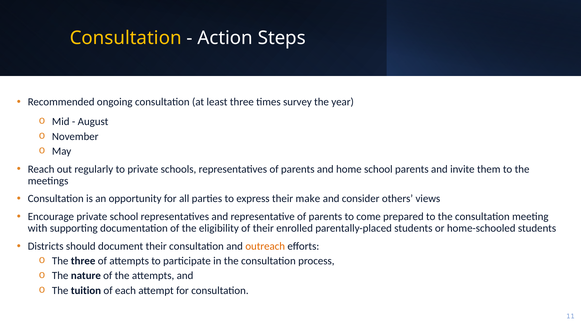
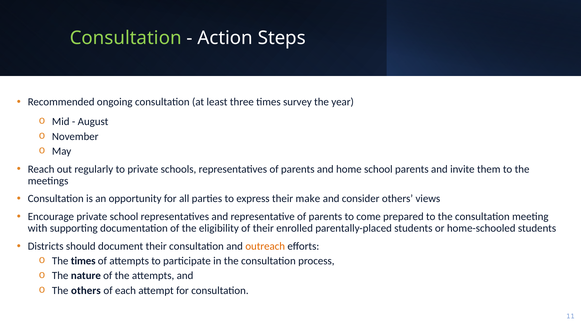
Consultation at (126, 38) colour: yellow -> light green
The three: three -> times
The tuition: tuition -> others
